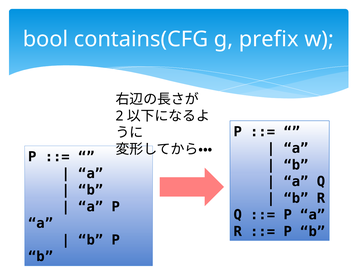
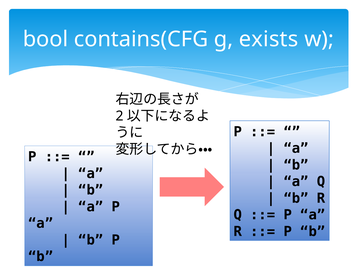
prefix: prefix -> exists
